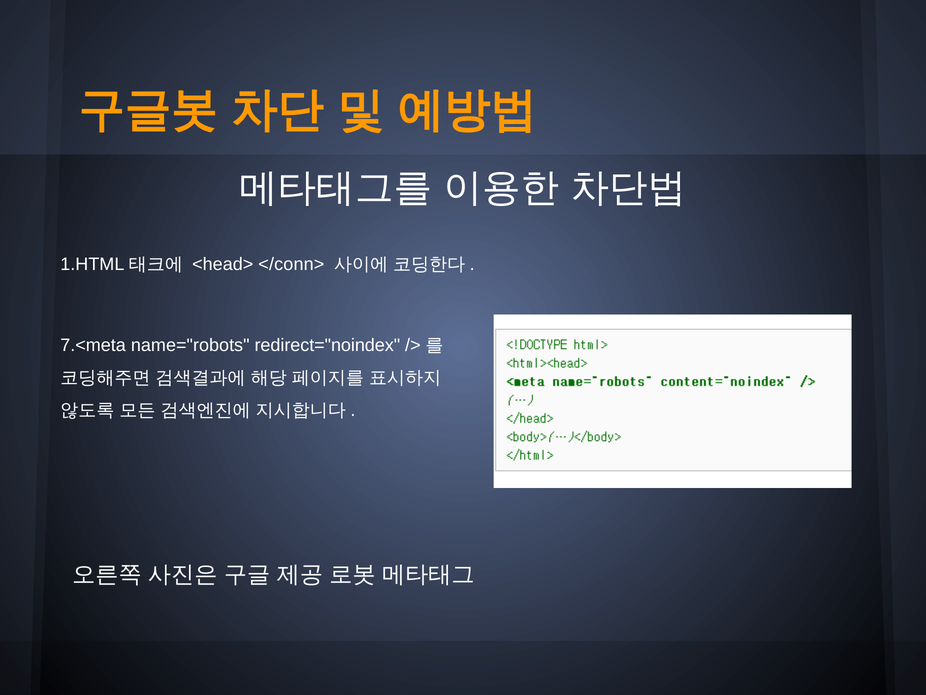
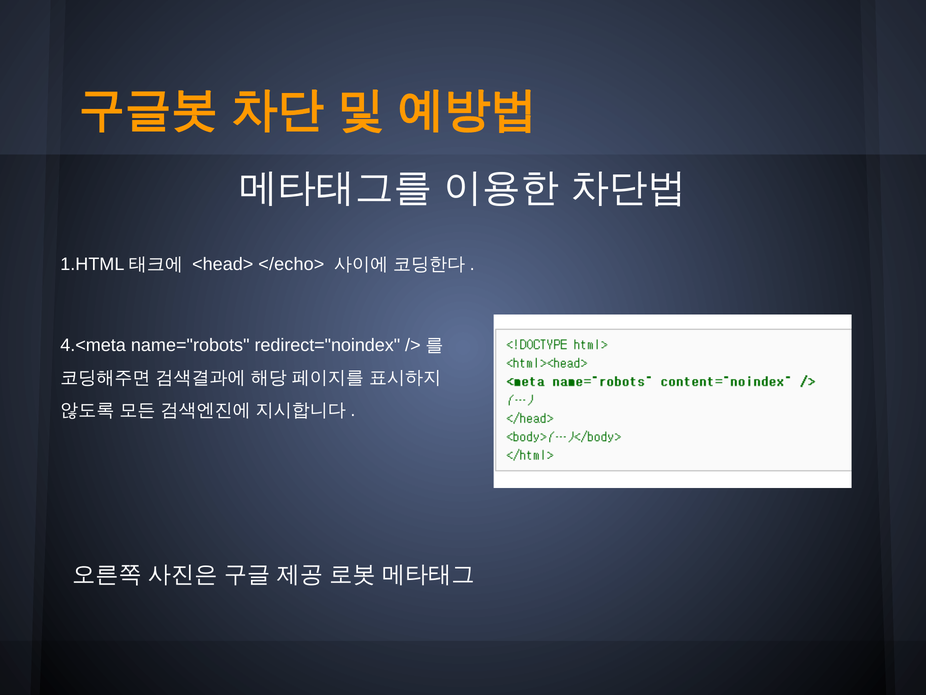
</conn>: </conn> -> </echo>
7.<meta: 7.<meta -> 4.<meta
